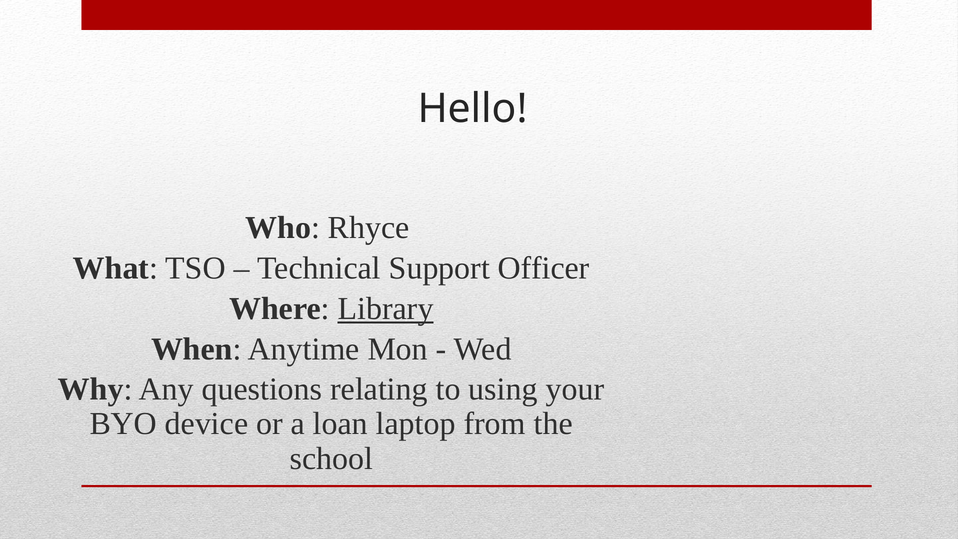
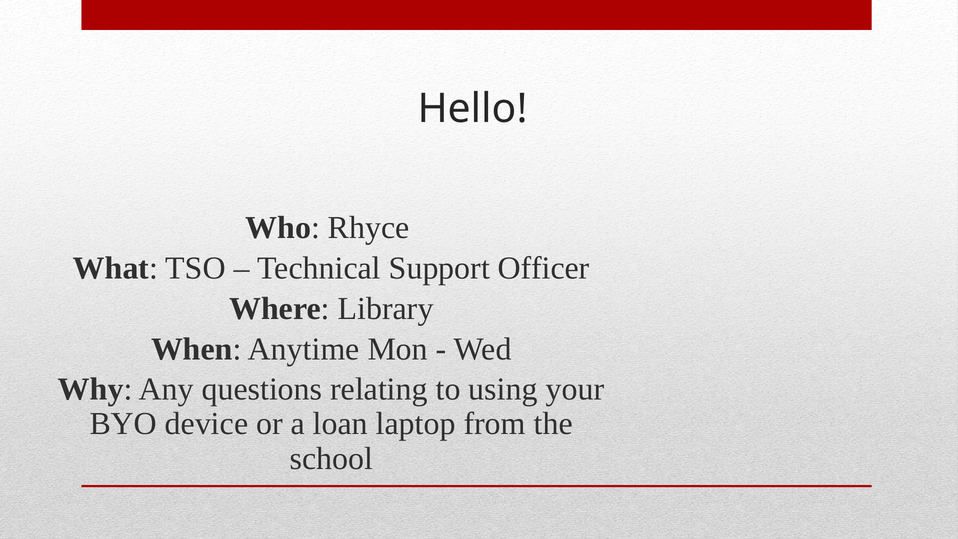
Library underline: present -> none
